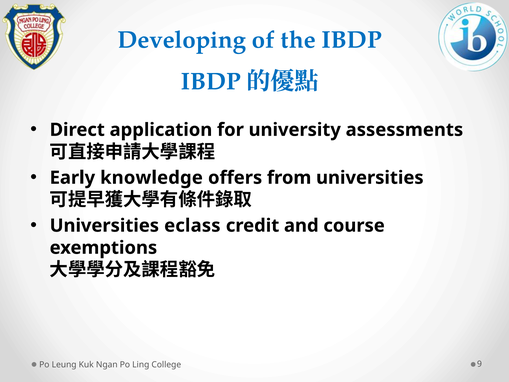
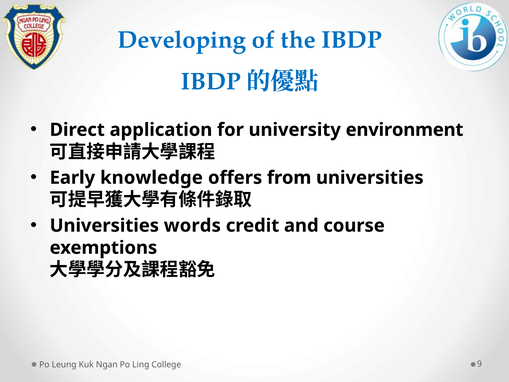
assessments: assessments -> environment
eclass: eclass -> words
